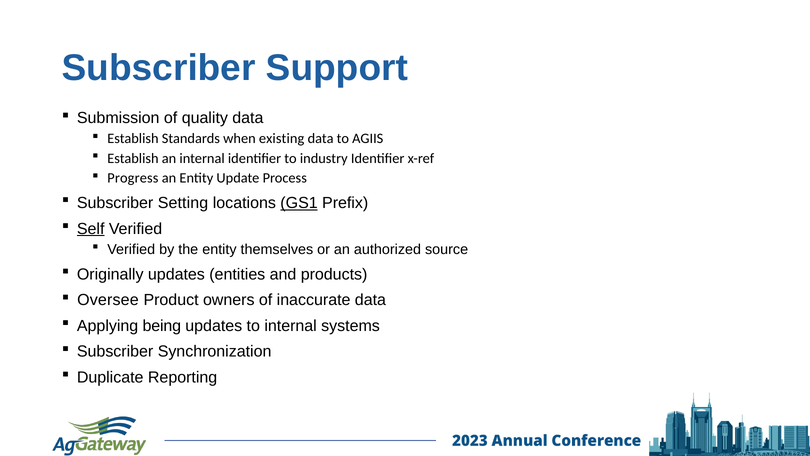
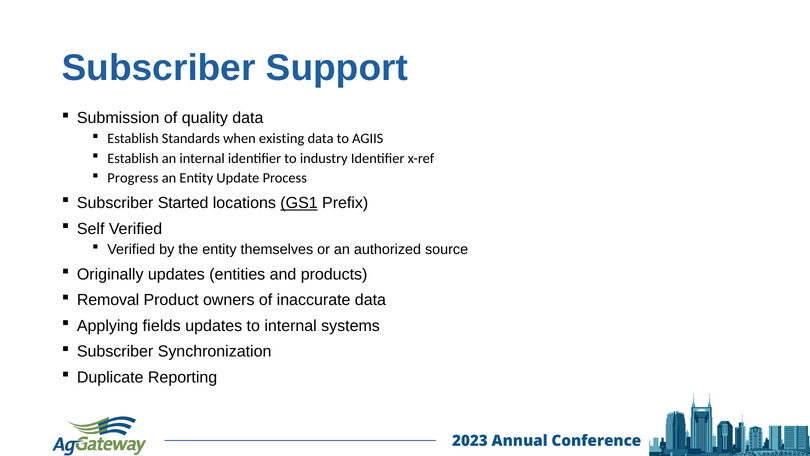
Setting: Setting -> Started
Self underline: present -> none
Oversee: Oversee -> Removal
being: being -> fields
